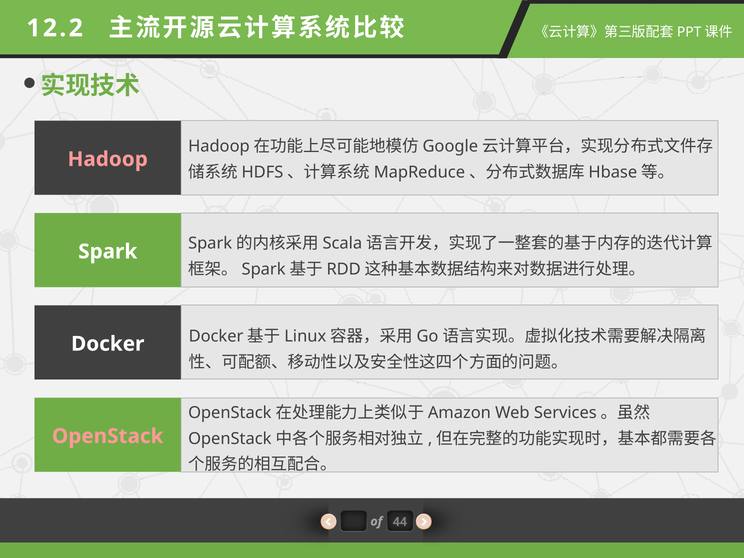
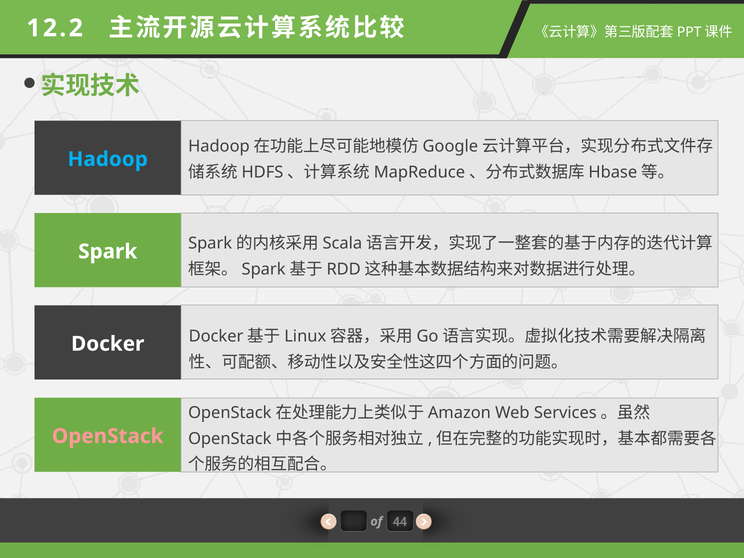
Hadoop colour: pink -> light blue
